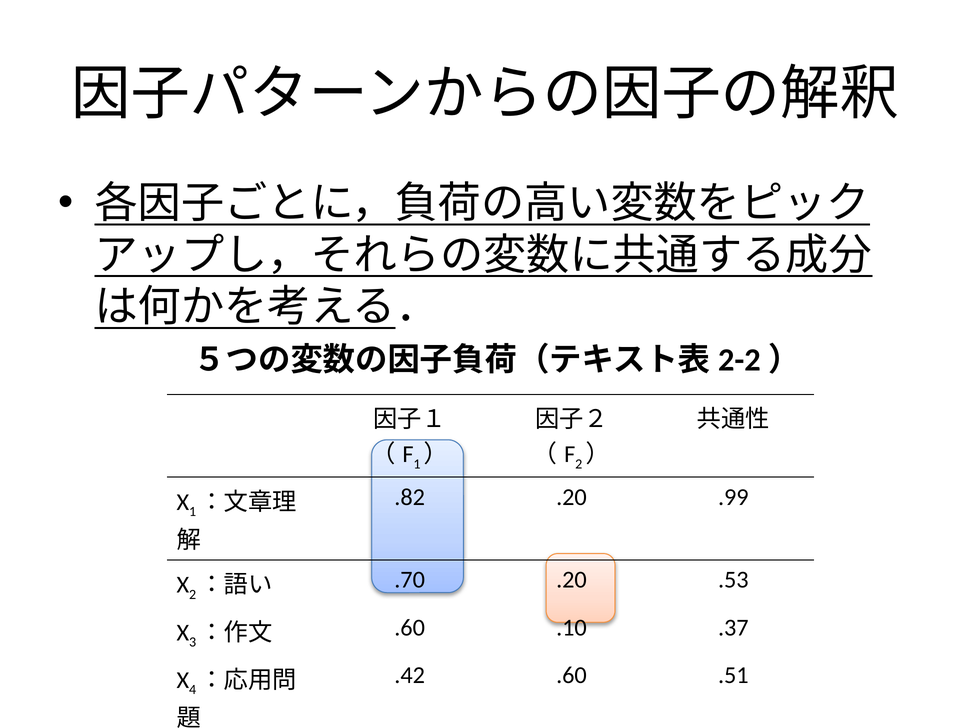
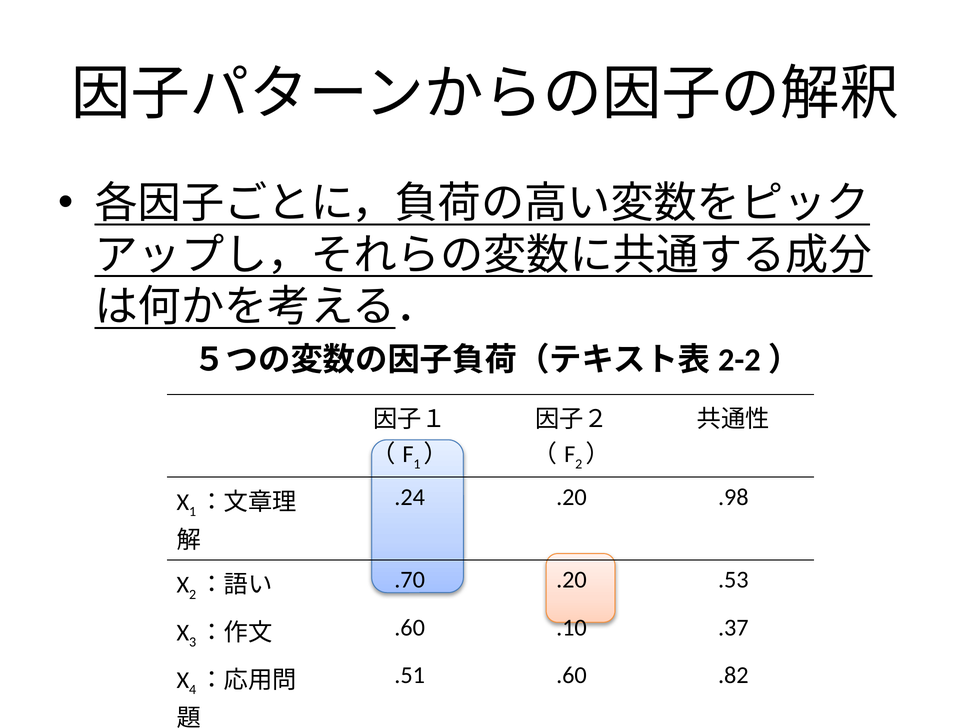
.82: .82 -> .24
.99: .99 -> .98
.42: .42 -> .51
.51: .51 -> .82
